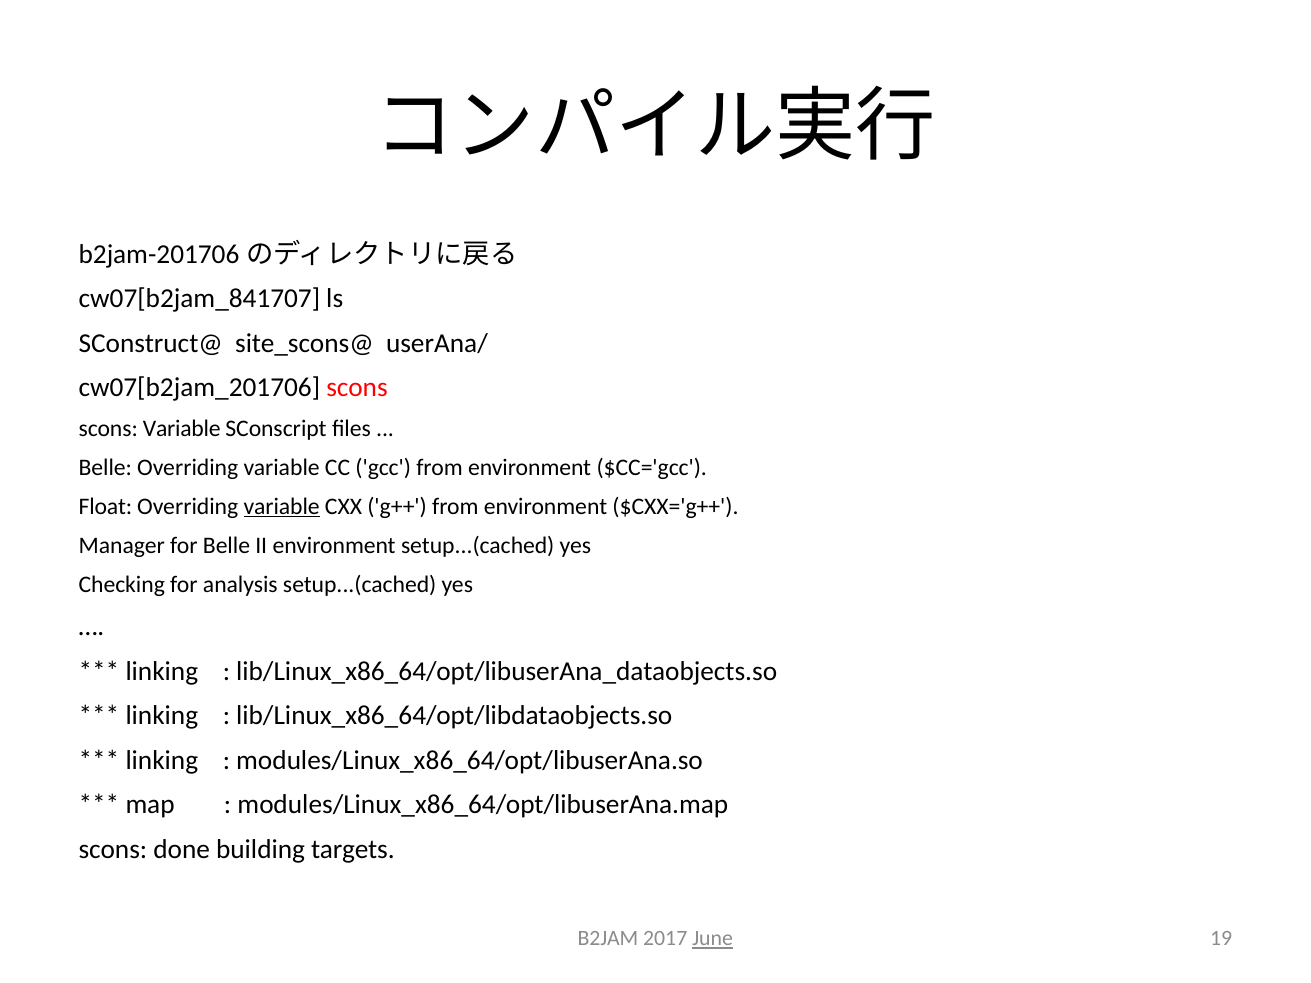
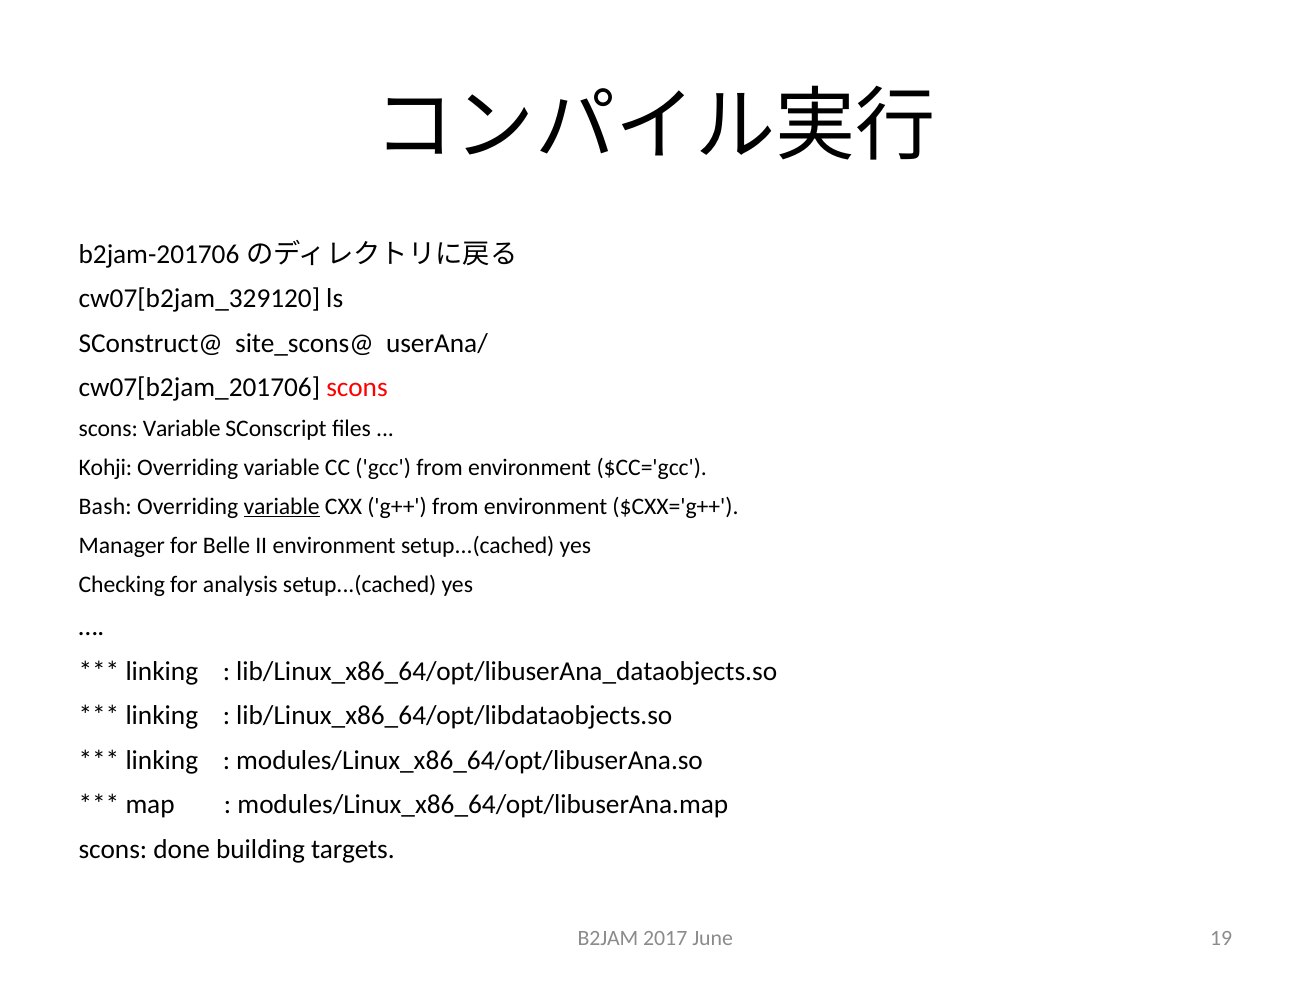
cw07[b2jam_841707: cw07[b2jam_841707 -> cw07[b2jam_329120
Belle at (105, 468): Belle -> Kohji
Float: Float -> Bash
June underline: present -> none
